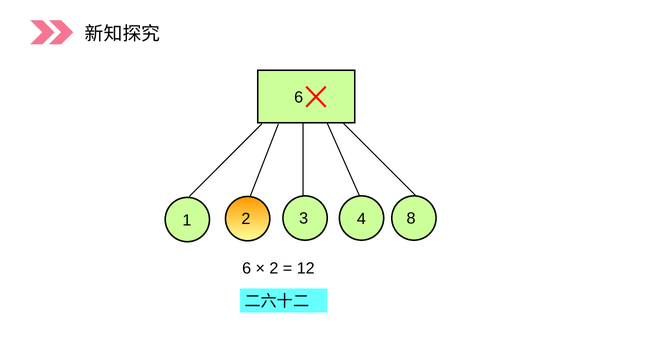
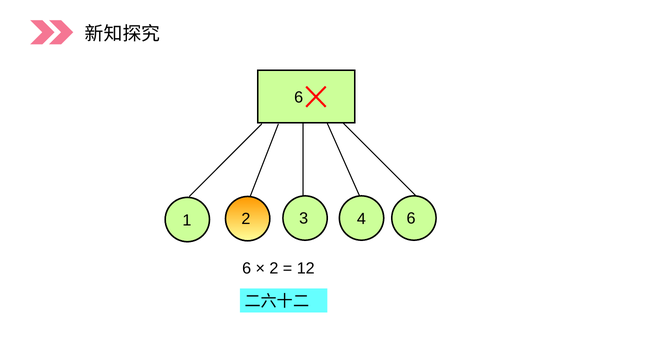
4 8: 8 -> 6
